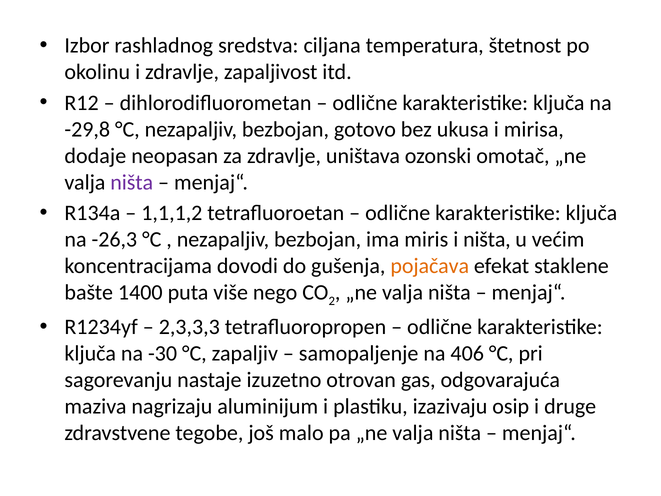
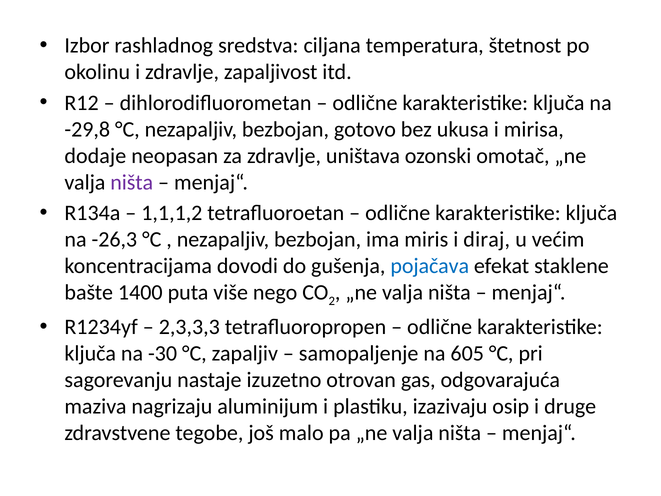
i ništa: ništa -> diraj
pojačava colour: orange -> blue
406: 406 -> 605
